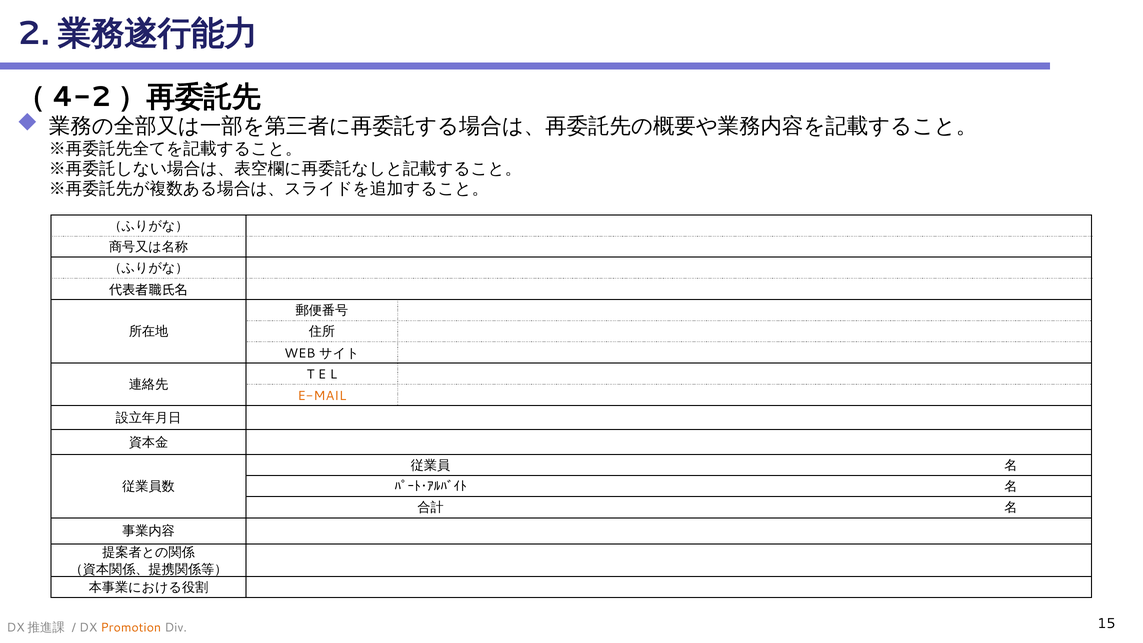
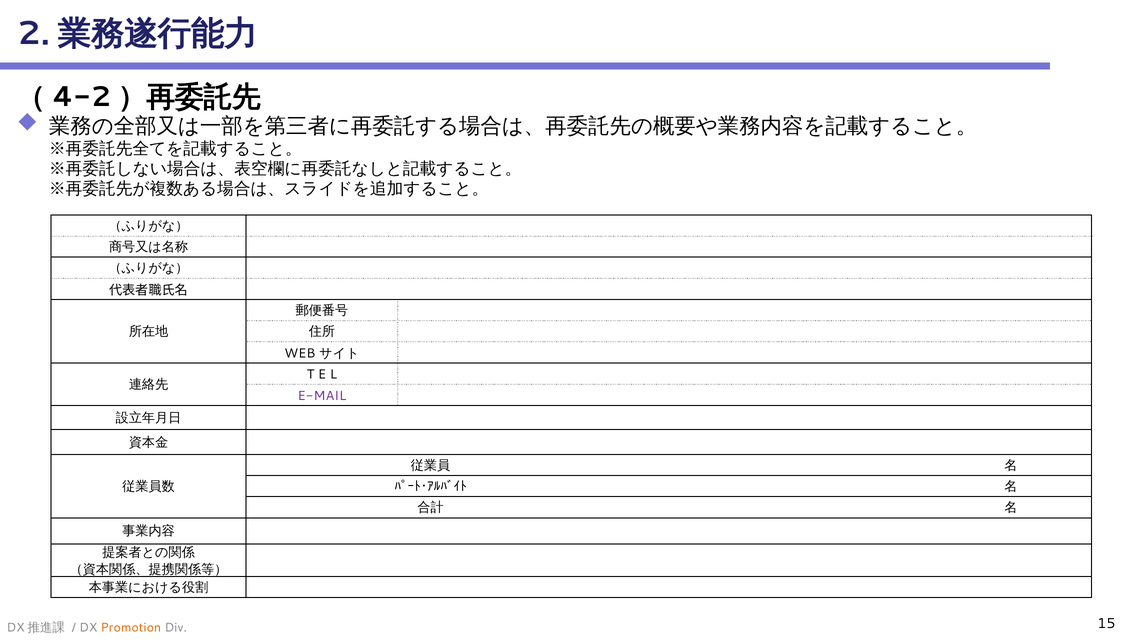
E-MAIL colour: orange -> purple
